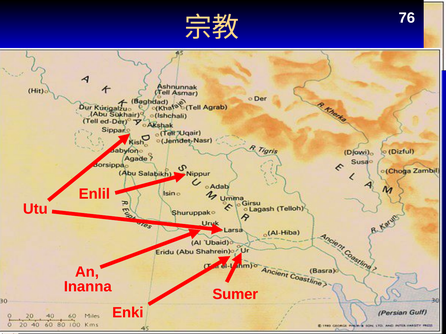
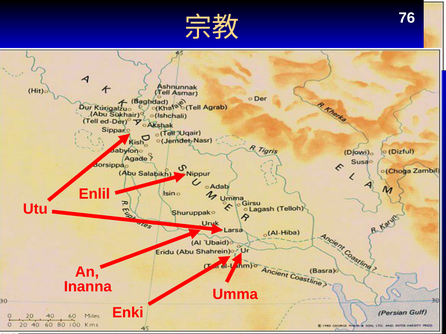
Sumer: Sumer -> Umma
